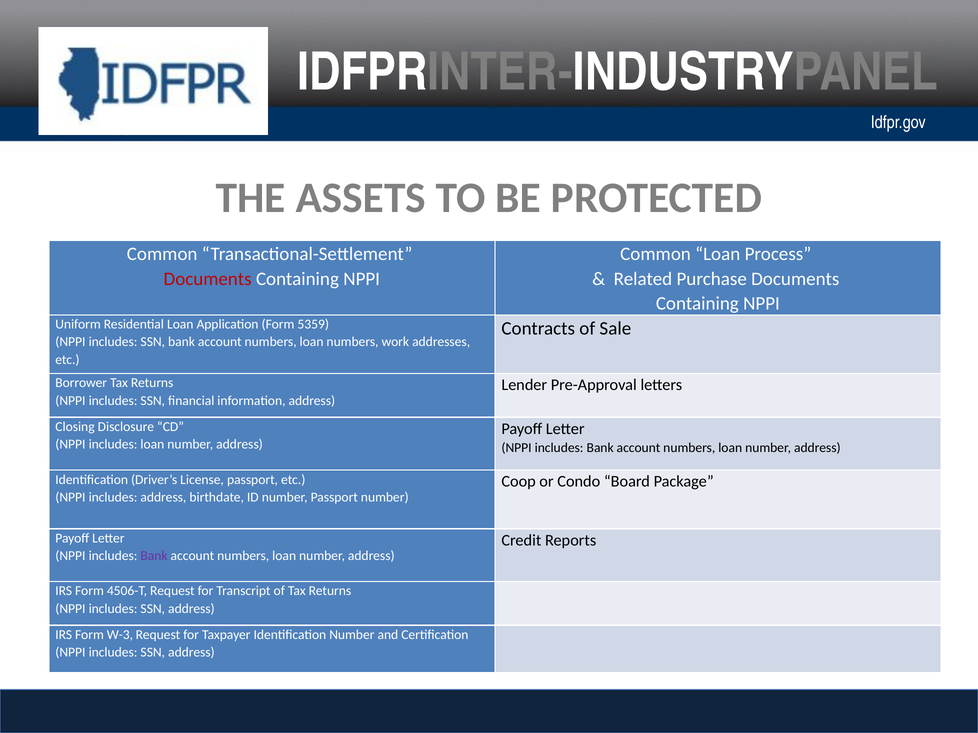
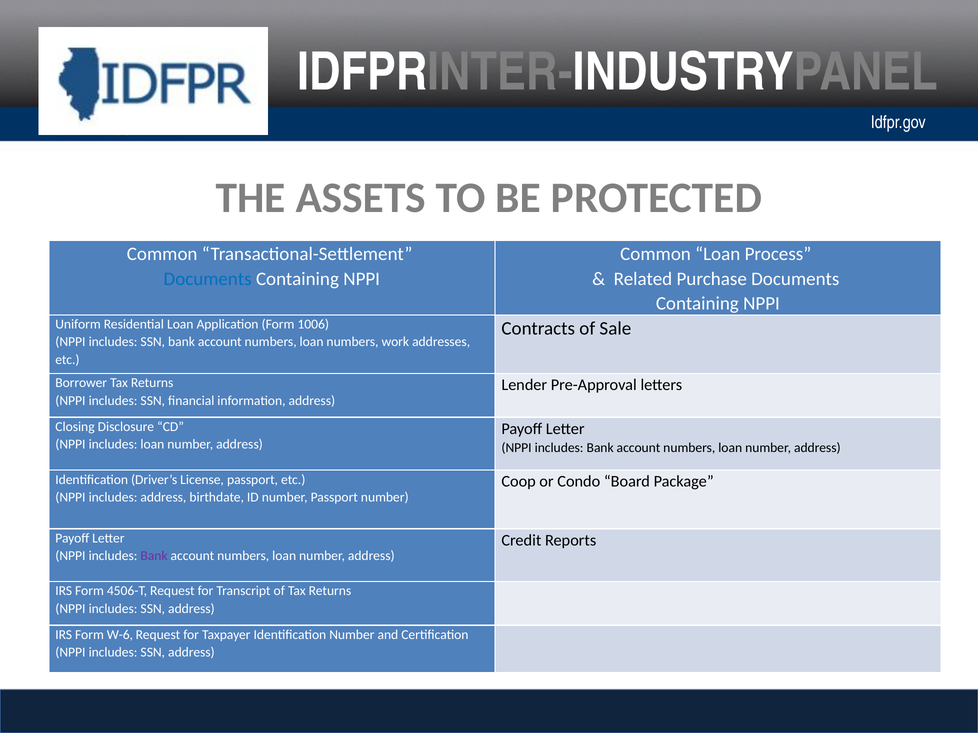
Documents at (208, 279) colour: red -> blue
5359: 5359 -> 1006
W-3: W-3 -> W-6
